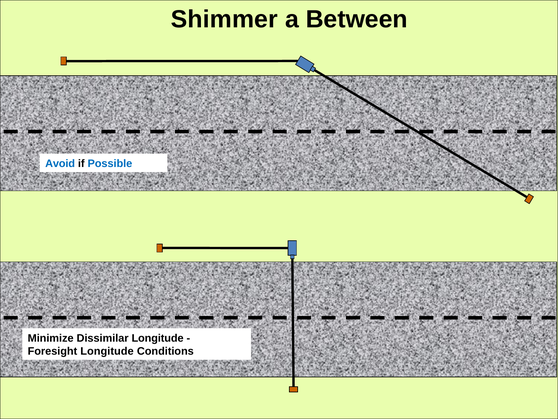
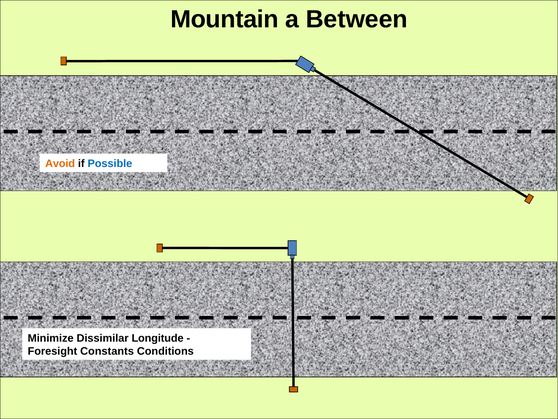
Shimmer: Shimmer -> Mountain
Avoid colour: blue -> orange
Foresight Longitude: Longitude -> Constants
